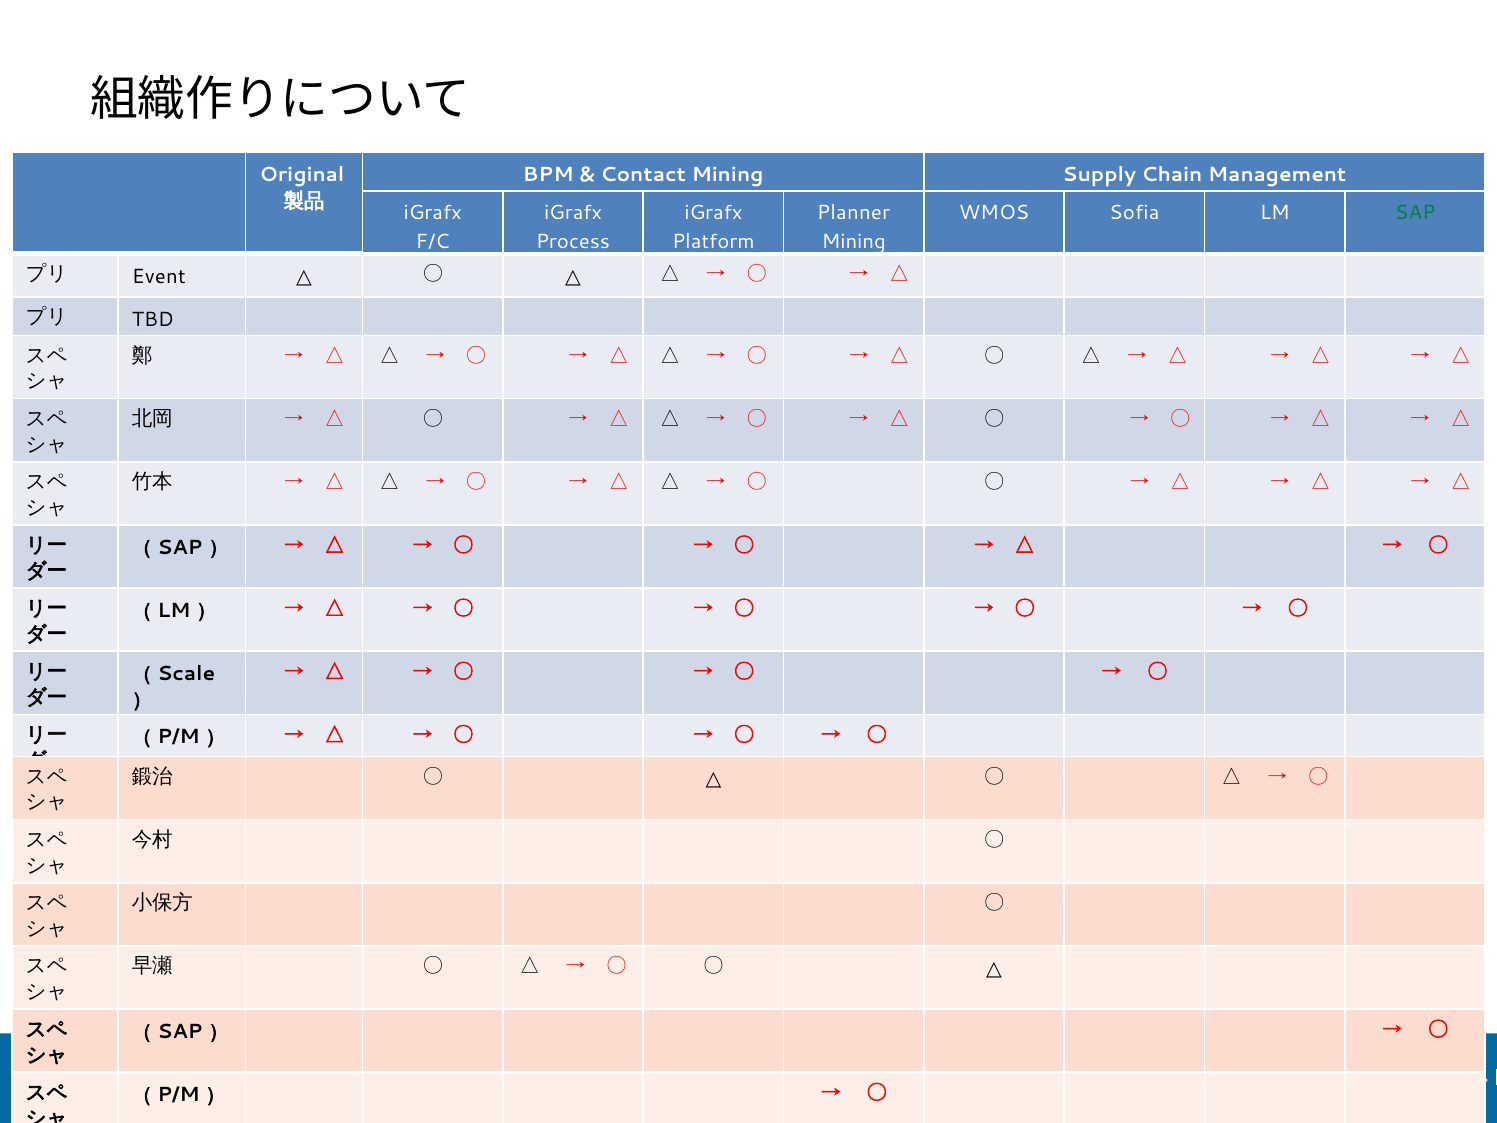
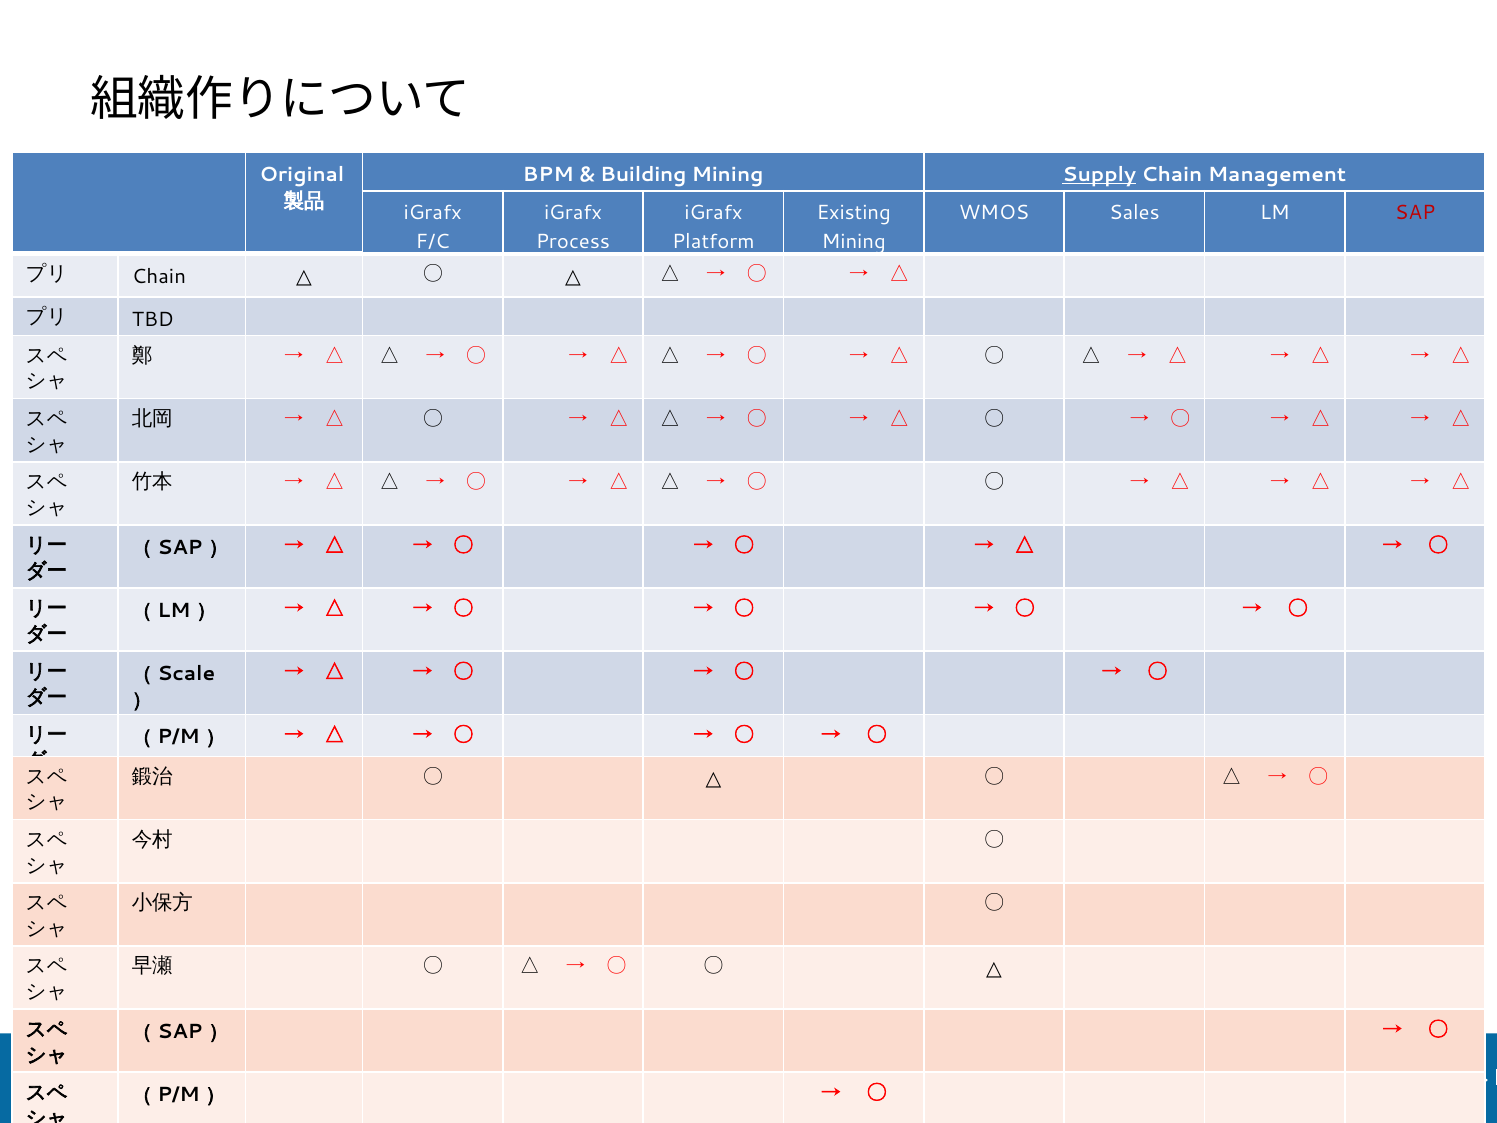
Contact: Contact -> Building
Supply underline: none -> present
Planner: Planner -> Existing
Sofia: Sofia -> Sales
SAP colour: green -> red
Event at (159, 276): Event -> Chain
